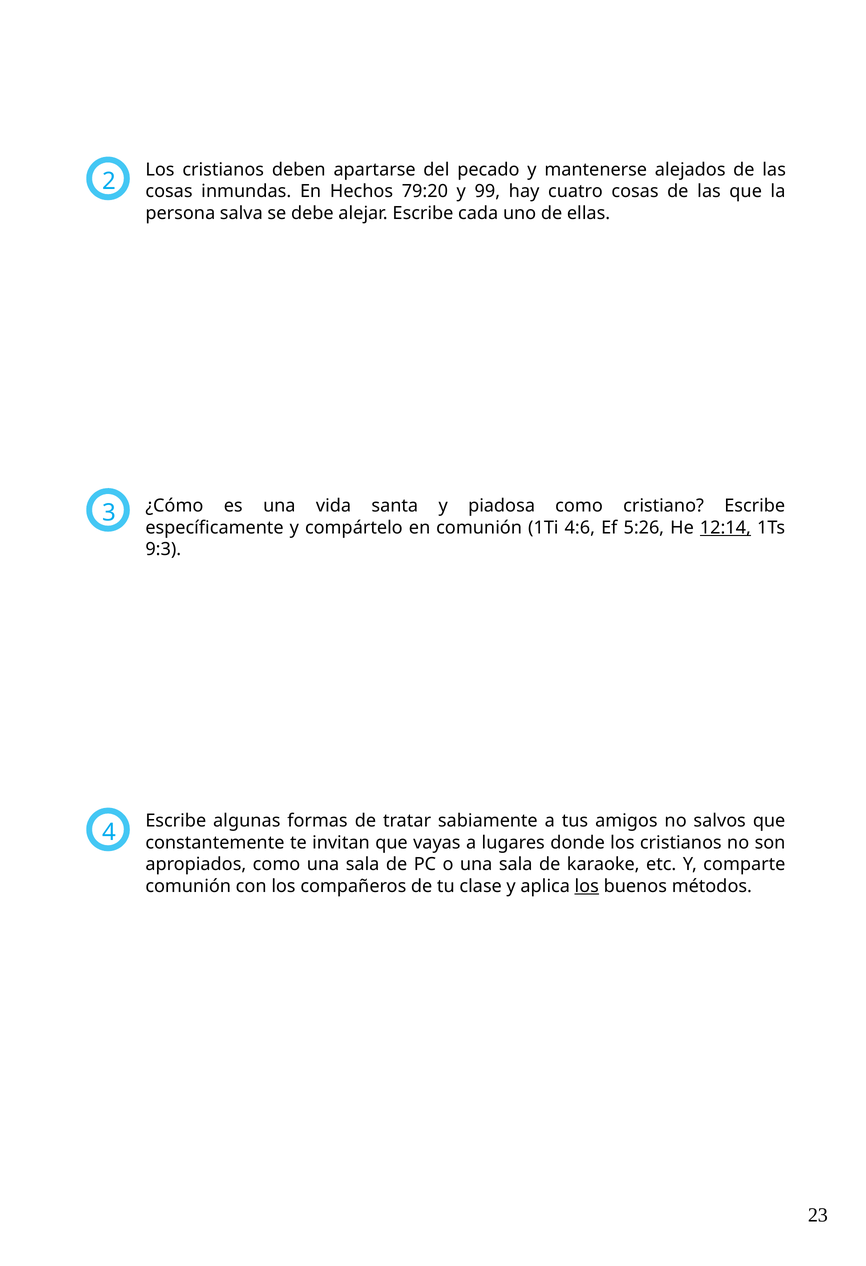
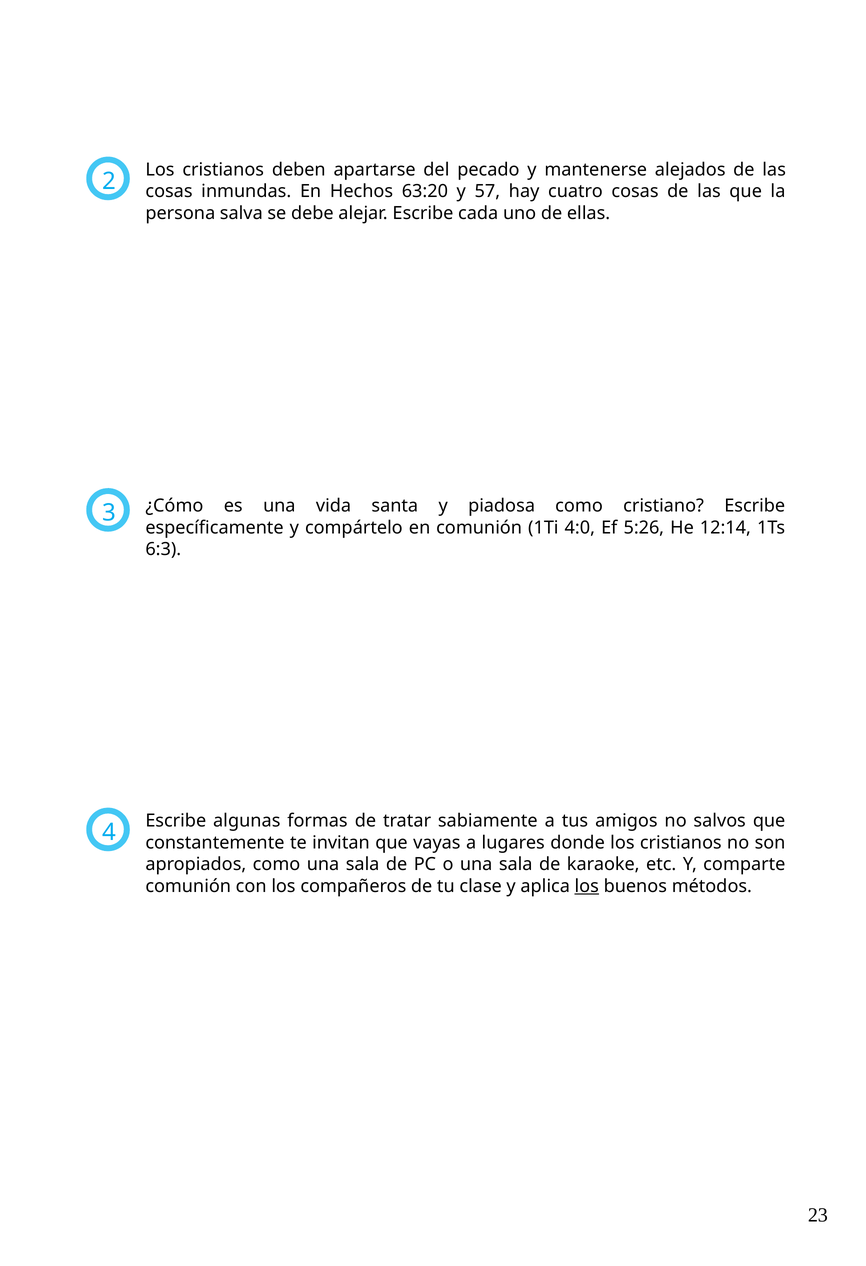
79:20: 79:20 -> 63:20
99: 99 -> 57
4:6: 4:6 -> 4:0
12:14 underline: present -> none
9:3: 9:3 -> 6:3
